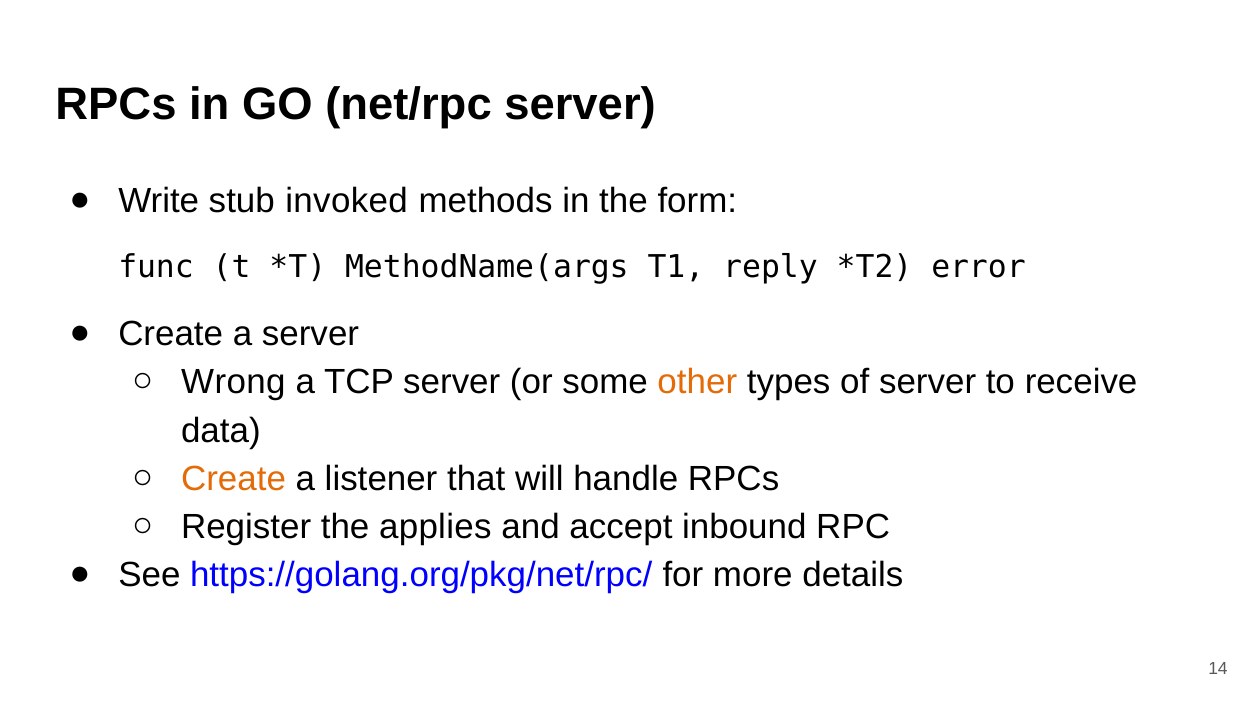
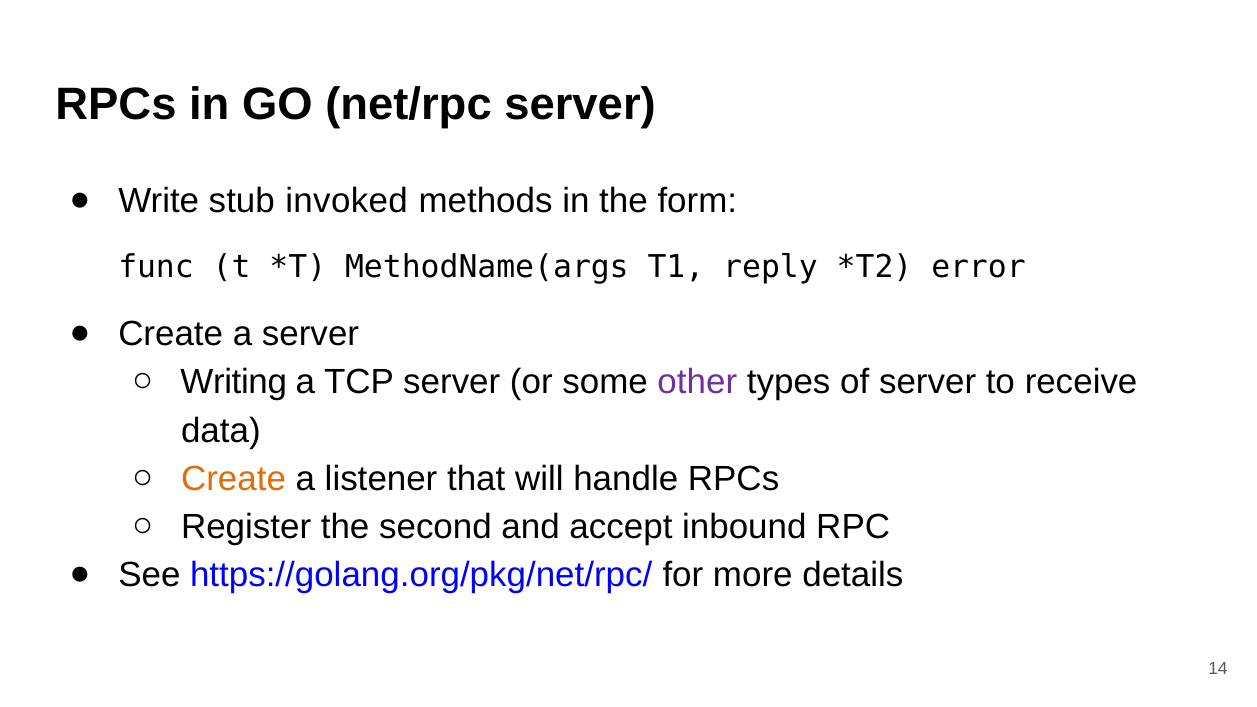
Wrong: Wrong -> Writing
other colour: orange -> purple
applies: applies -> second
